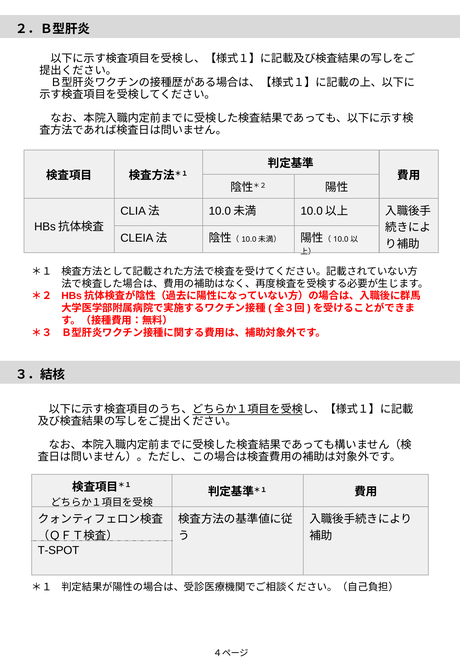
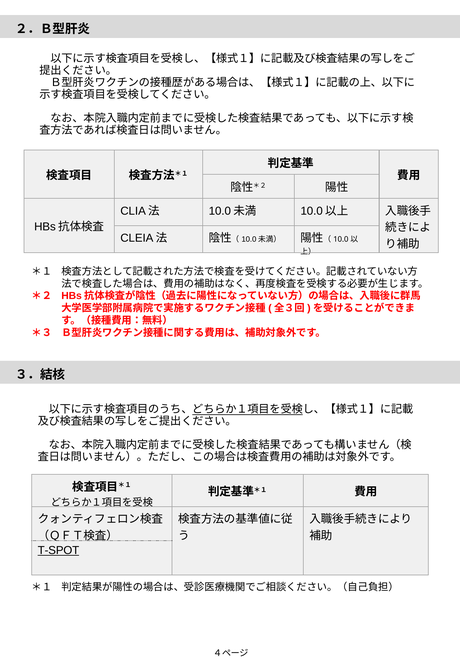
T-SPOT underline: none -> present
